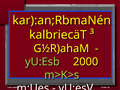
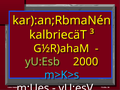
m>K>s colour: light green -> light blue
